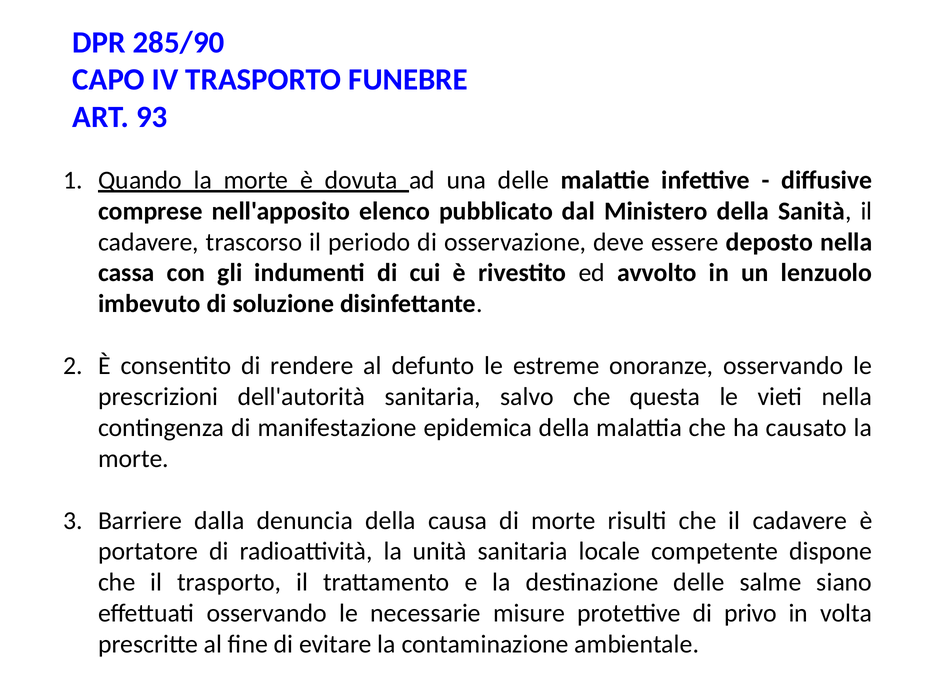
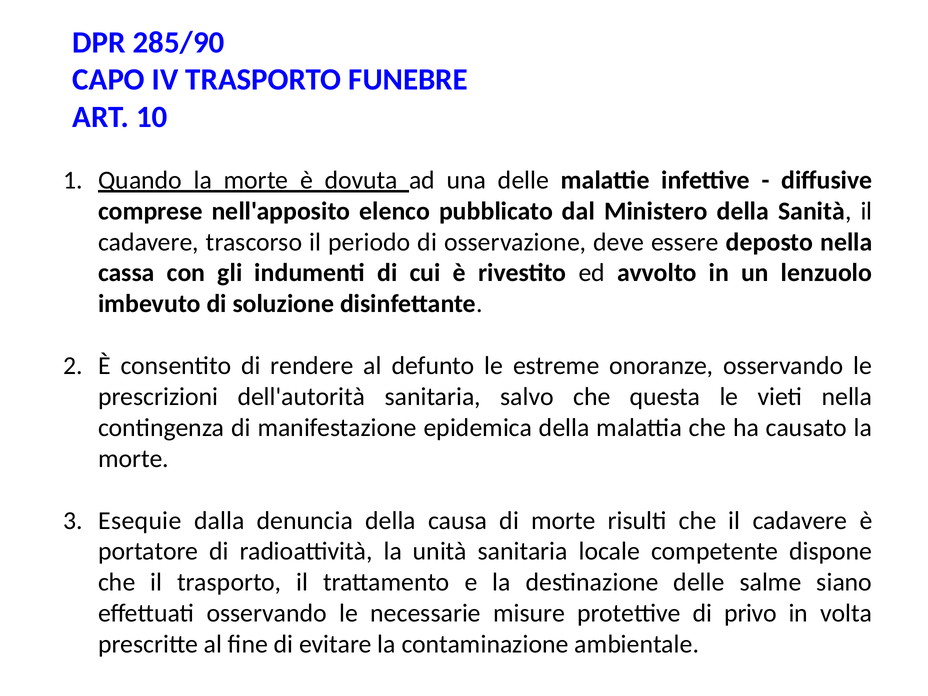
93: 93 -> 10
Barriere: Barriere -> Esequie
